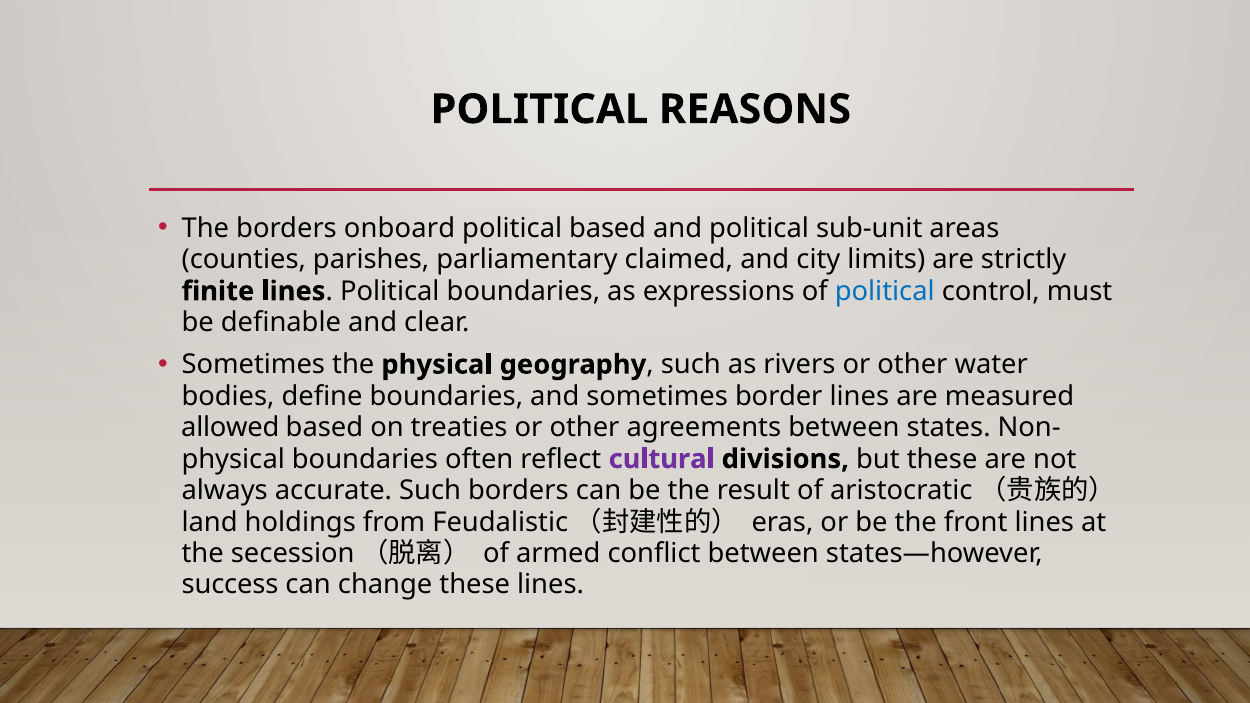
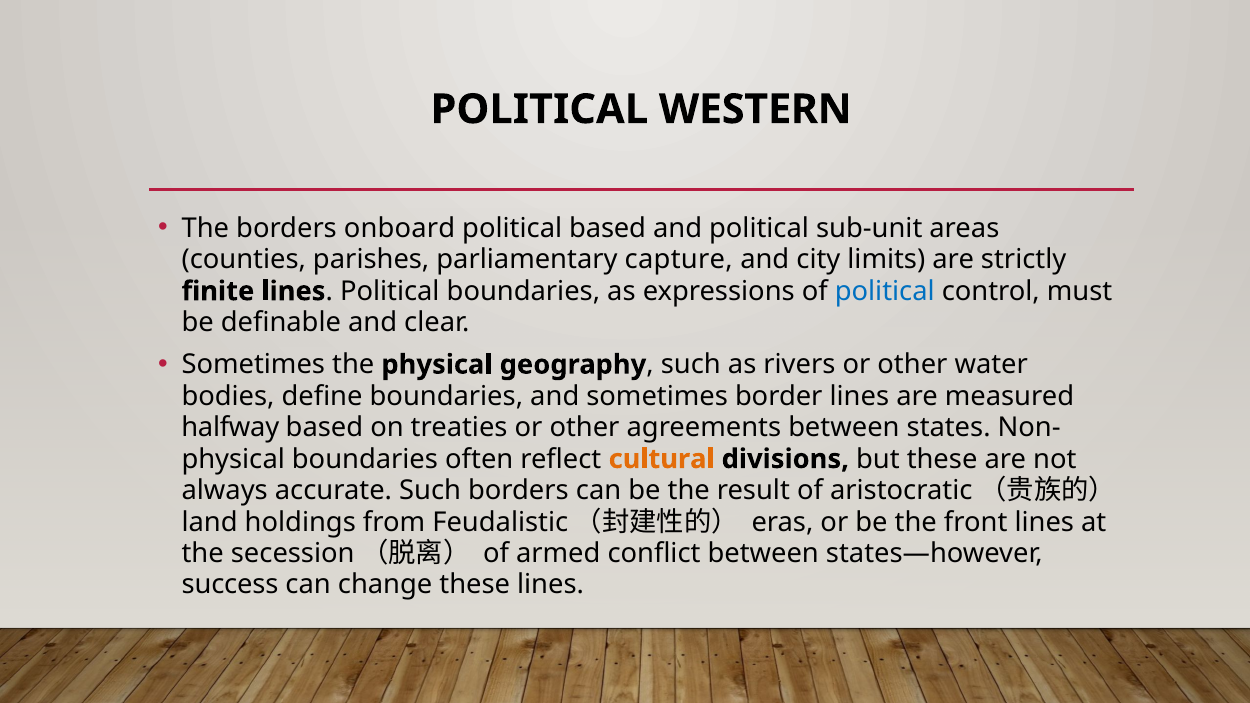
REASONS: REASONS -> WESTERN
claimed: claimed -> capture
allowed: allowed -> halfway
cultural colour: purple -> orange
